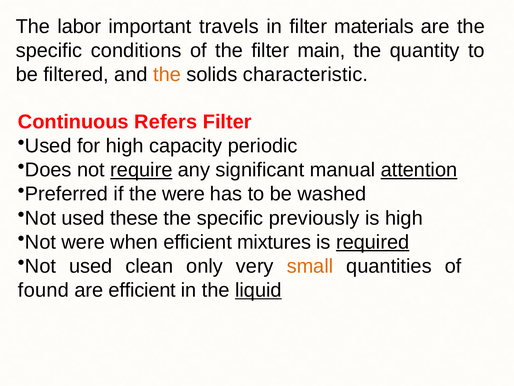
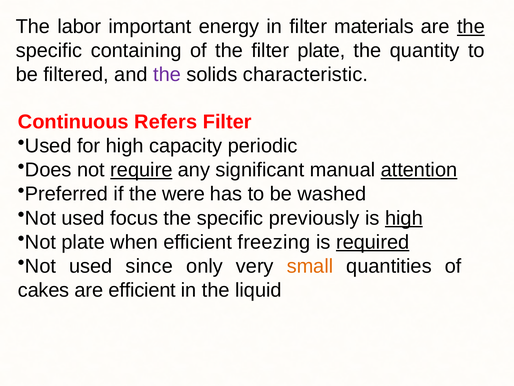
travels: travels -> energy
the at (471, 27) underline: none -> present
conditions: conditions -> containing
filter main: main -> plate
the at (167, 75) colour: orange -> purple
these: these -> focus
high at (404, 218) underline: none -> present
Not were: were -> plate
mixtures: mixtures -> freezing
clean: clean -> since
found: found -> cakes
liquid underline: present -> none
